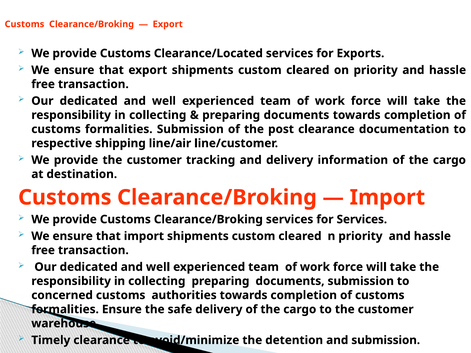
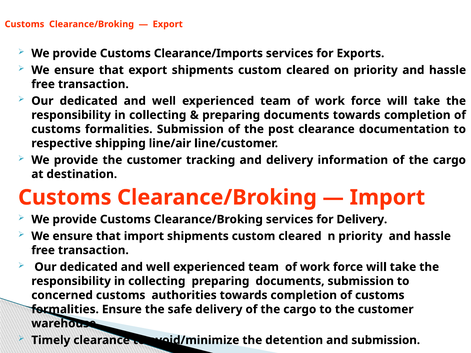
Clearance/Located: Clearance/Located -> Clearance/Imports
for Services: Services -> Delivery
